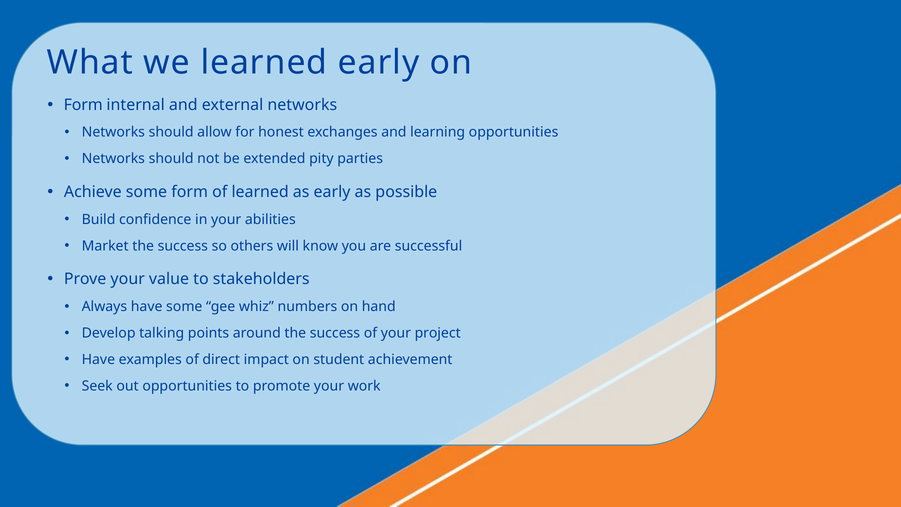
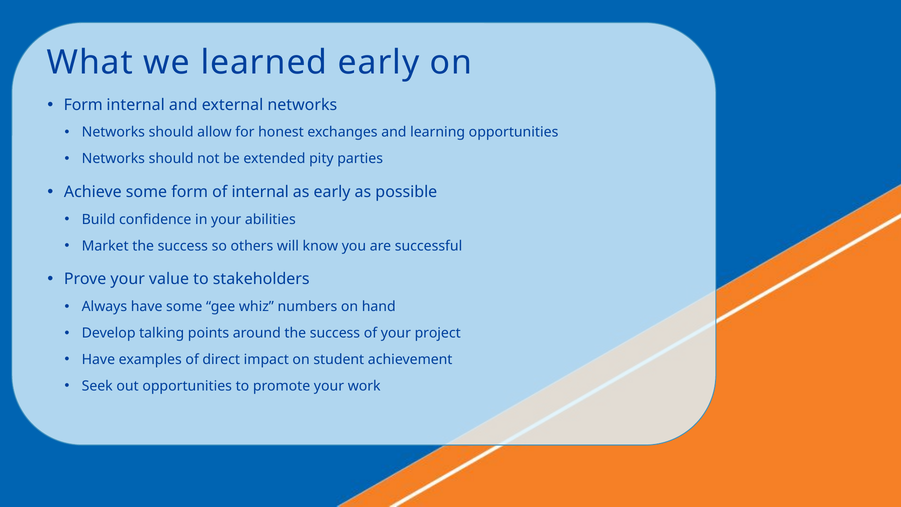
of learned: learned -> internal
